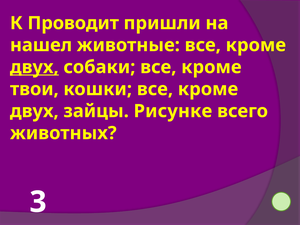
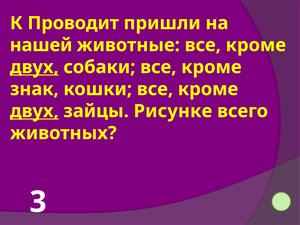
нашел: нашел -> нашей
твои: твои -> знак
двух at (34, 111) underline: none -> present
